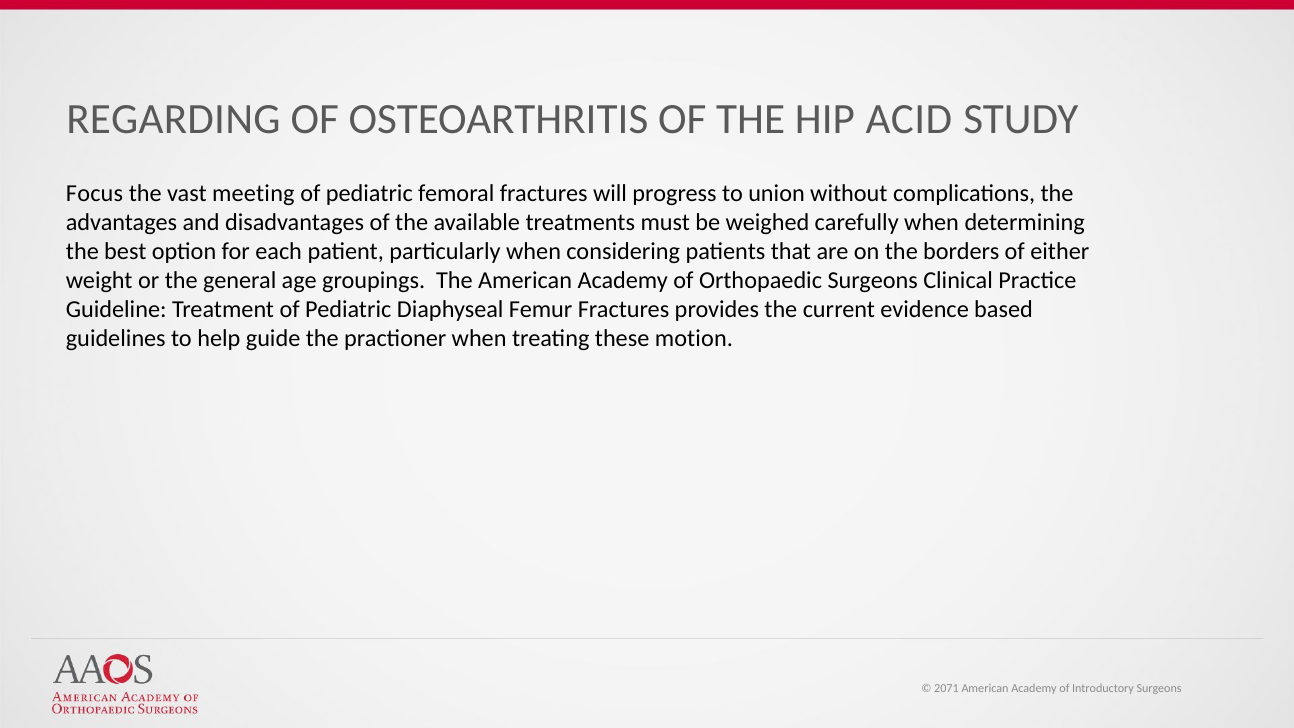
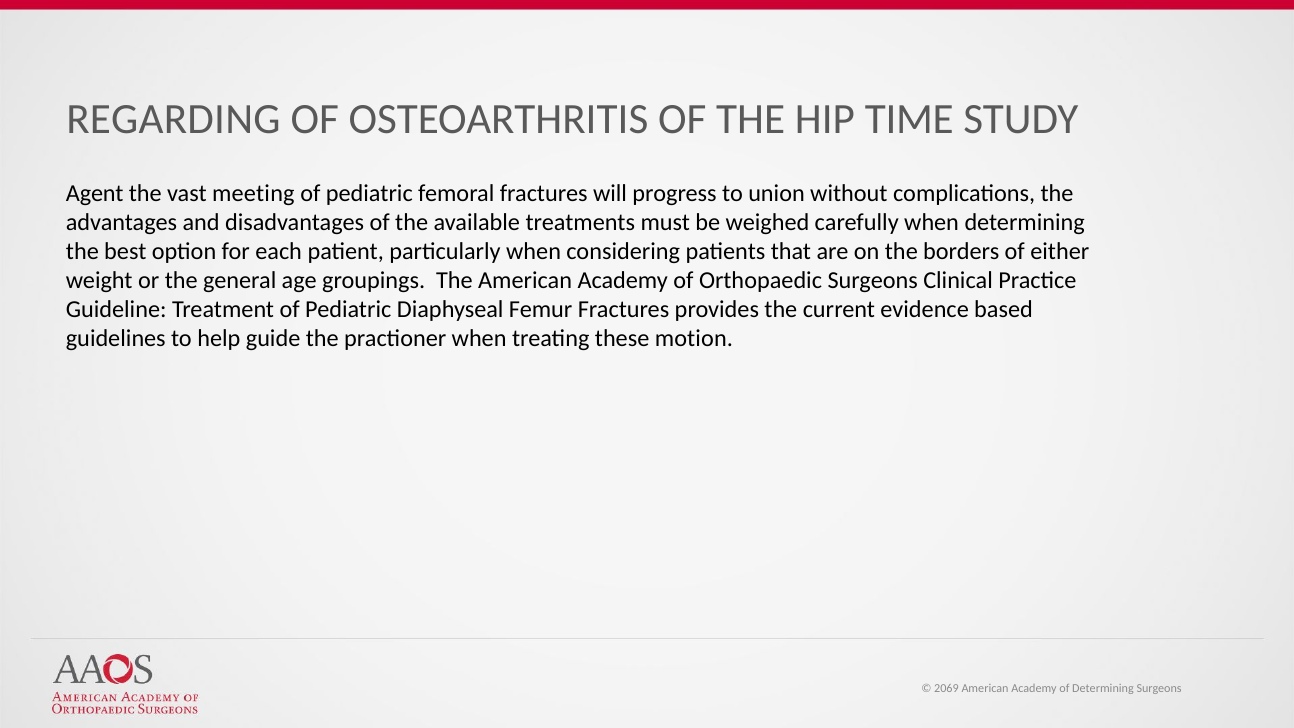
ACID: ACID -> TIME
Focus: Focus -> Agent
2071: 2071 -> 2069
of Introductory: Introductory -> Determining
